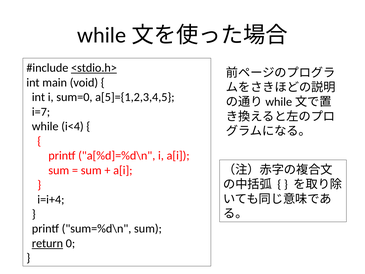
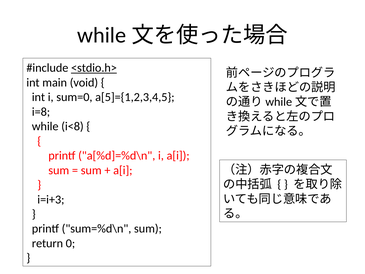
i=7: i=7 -> i=8
i<4: i<4 -> i<8
i=i+4: i=i+4 -> i=i+3
return underline: present -> none
